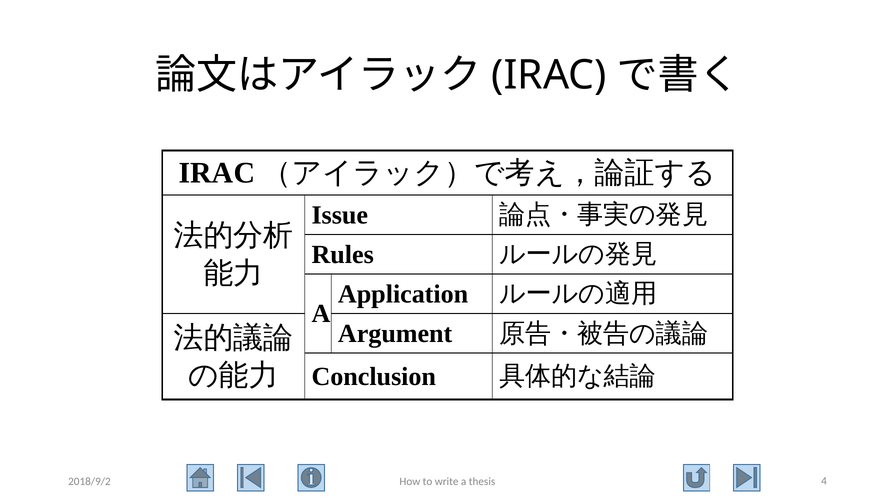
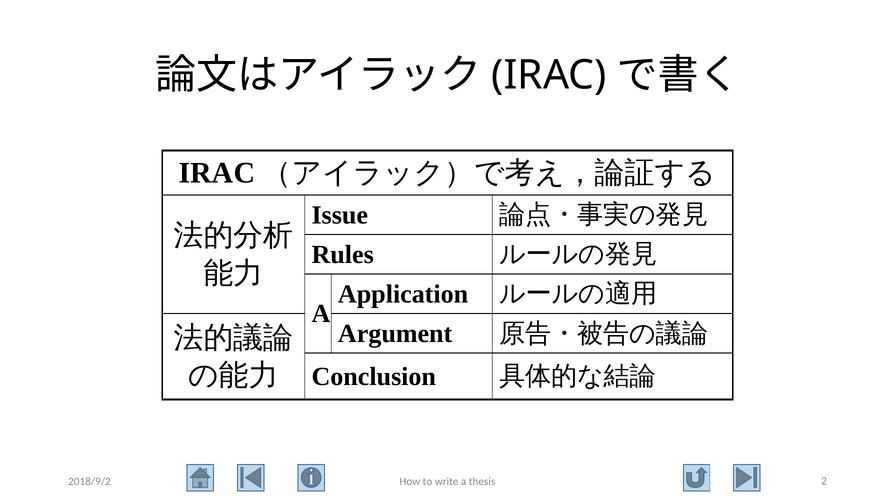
4: 4 -> 2
